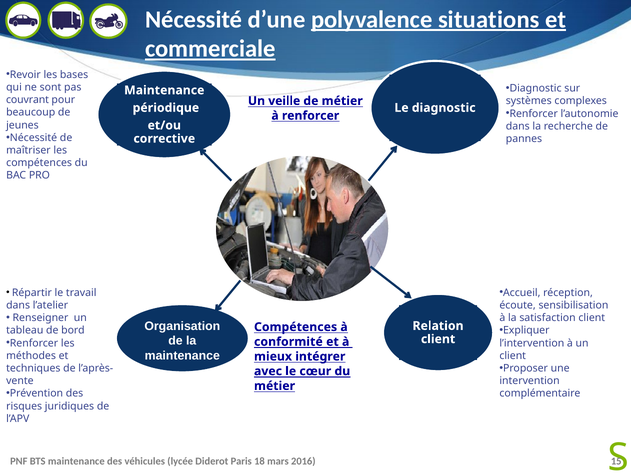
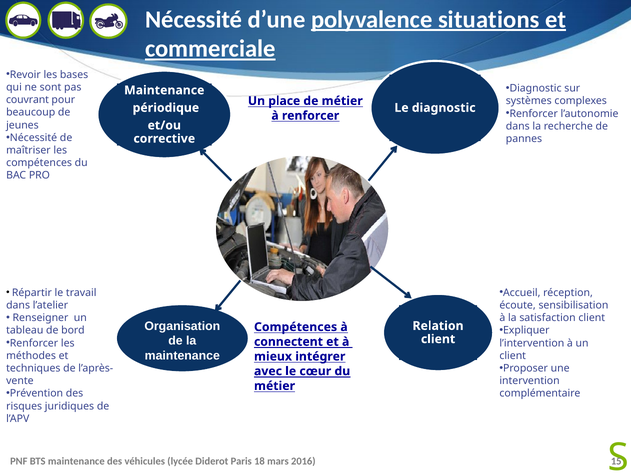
veille: veille -> place
conformité: conformité -> connectent
